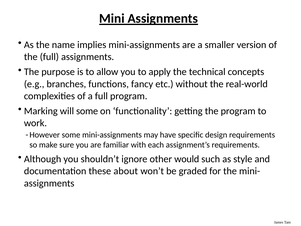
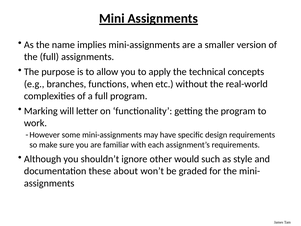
fancy: fancy -> when
will some: some -> letter
